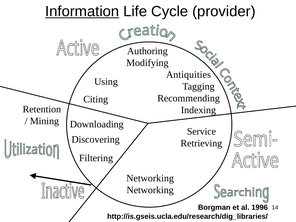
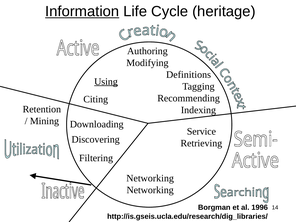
provider: provider -> heritage
Antiquities: Antiquities -> Definitions
Using underline: none -> present
